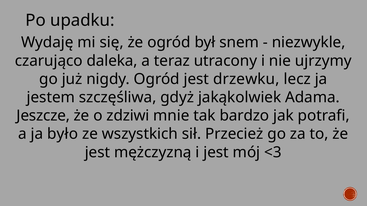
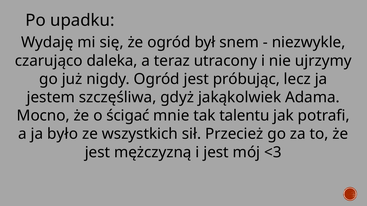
drzewku: drzewku -> próbując
Jeszcze: Jeszcze -> Mocno
zdziwi: zdziwi -> ścigać
bardzo: bardzo -> talentu
